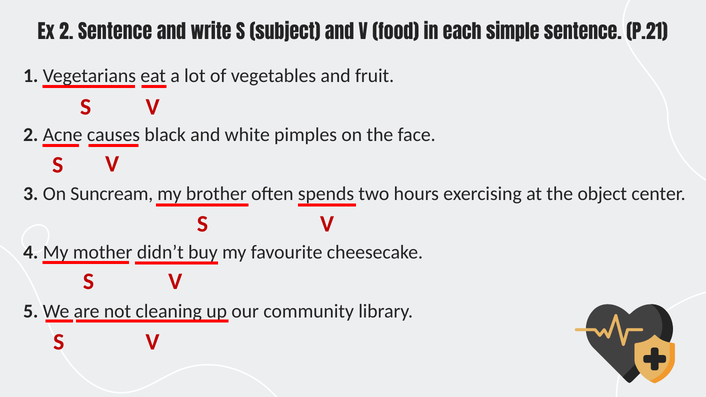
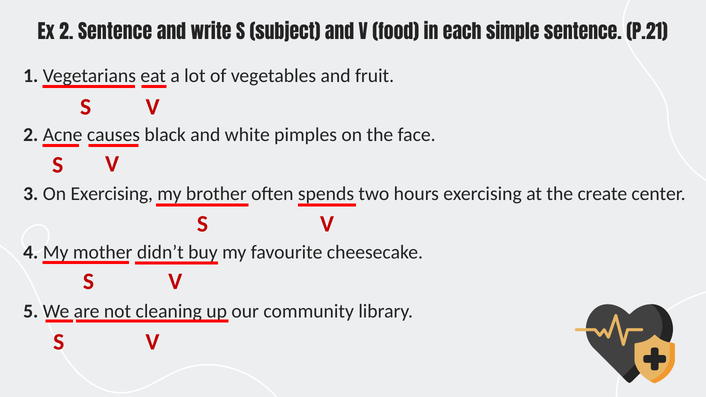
On Suncream: Suncream -> Exercising
object: object -> create
